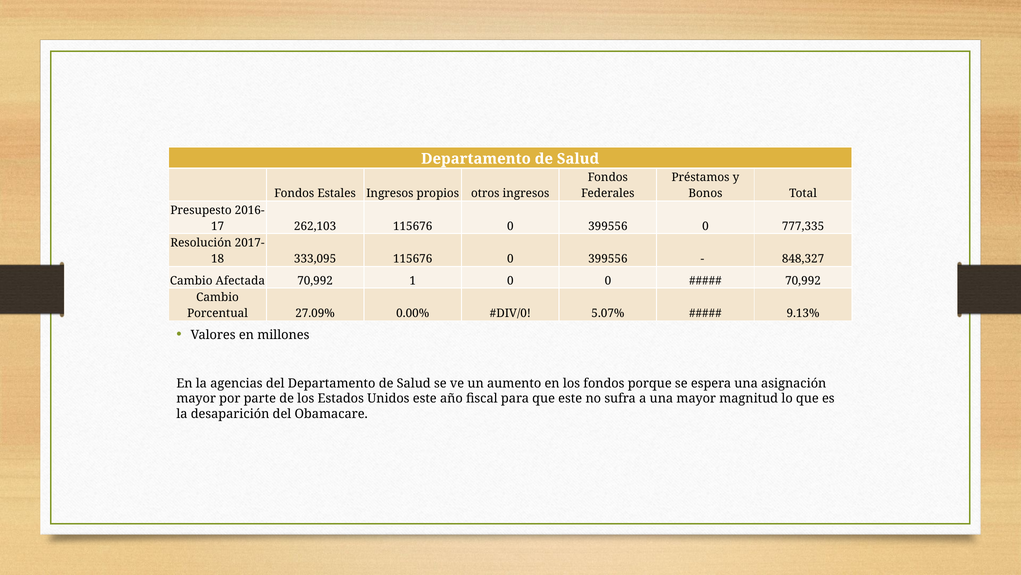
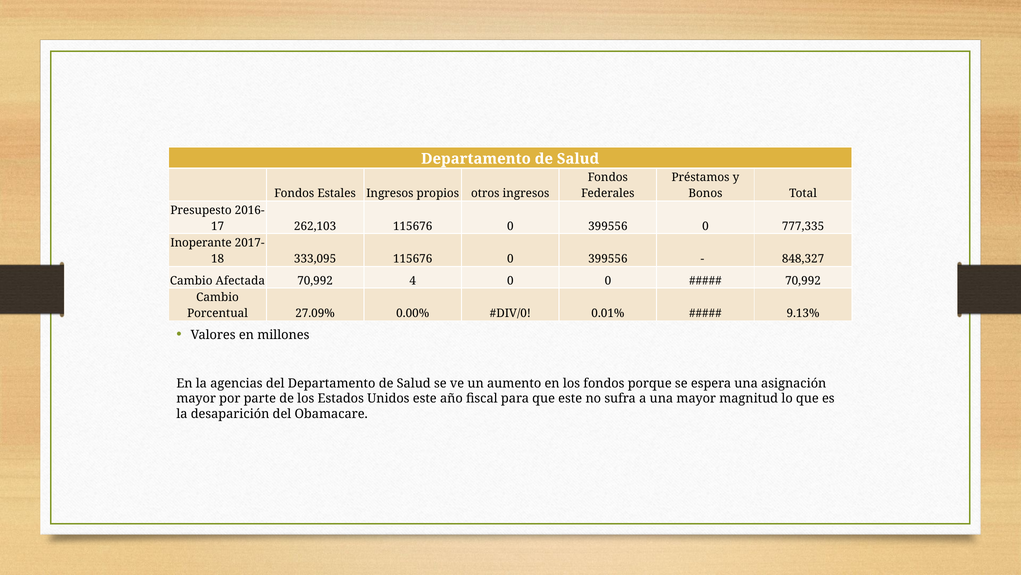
Resolución: Resolución -> Inoperante
1: 1 -> 4
5.07%: 5.07% -> 0.01%
